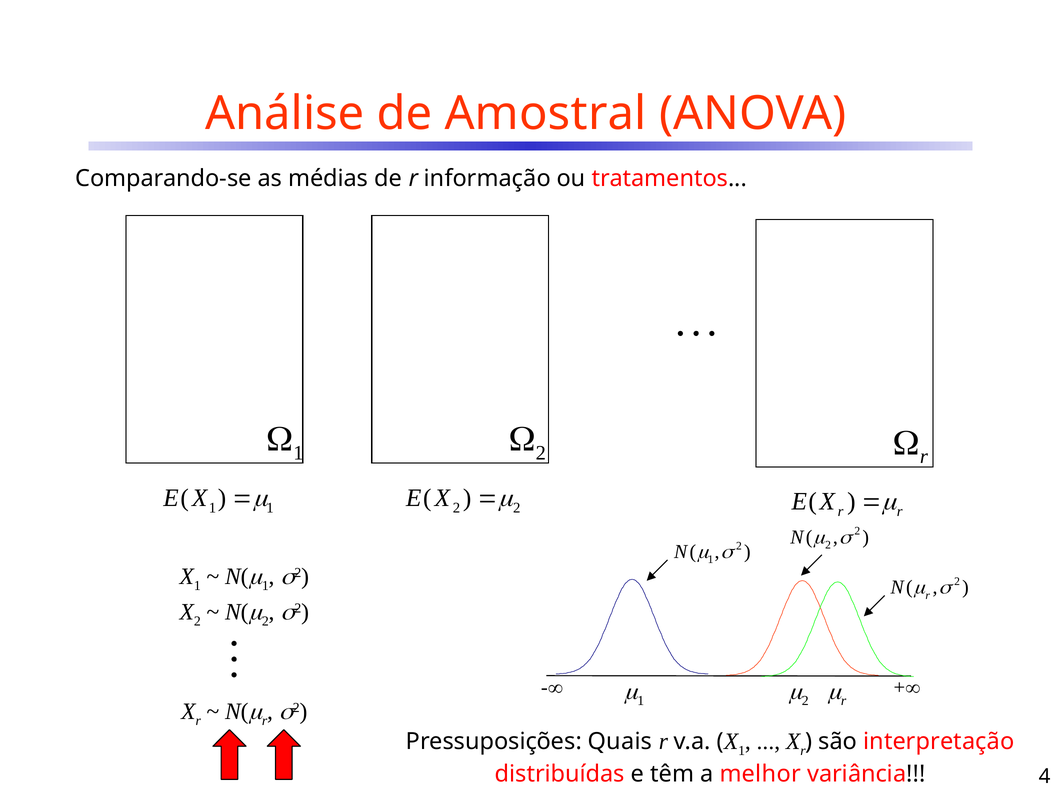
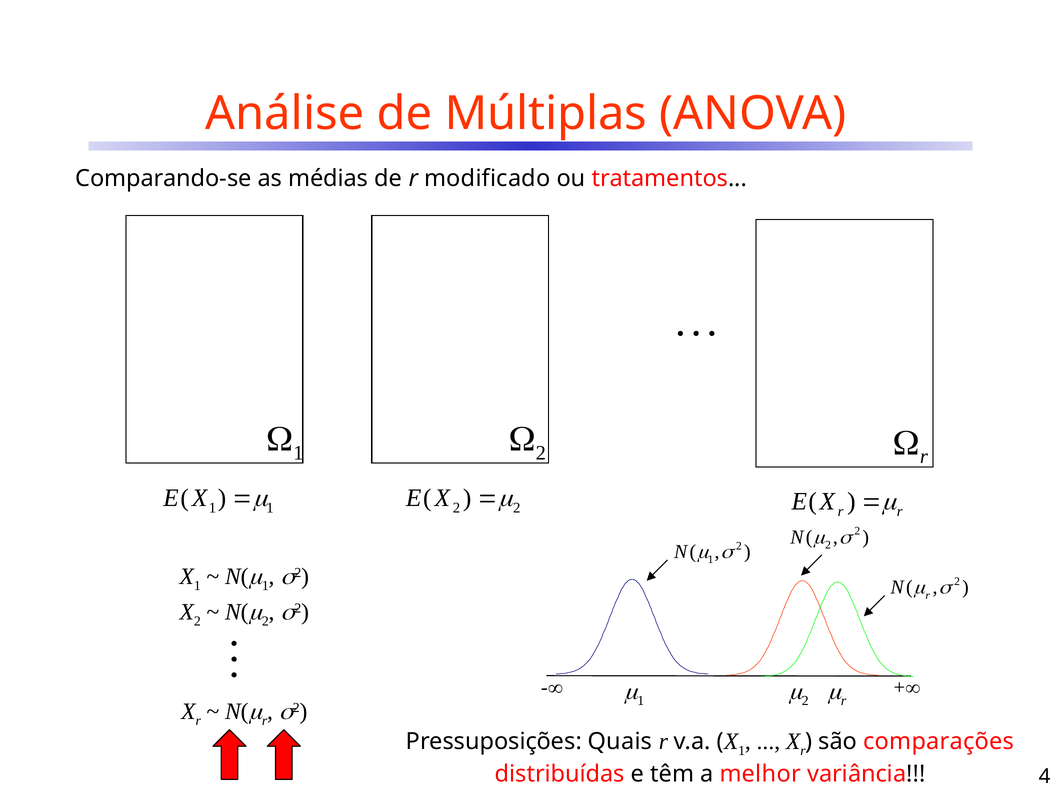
Amostral: Amostral -> Múltiplas
informação: informação -> modificado
interpretação: interpretação -> comparações
